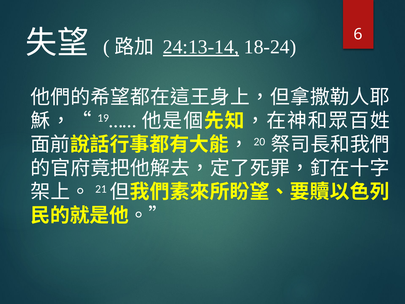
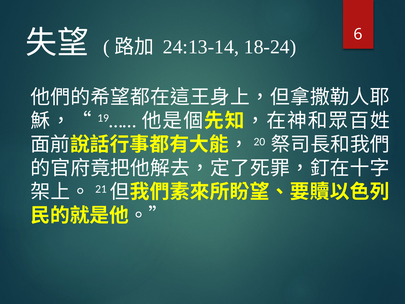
24:13-14 underline: present -> none
